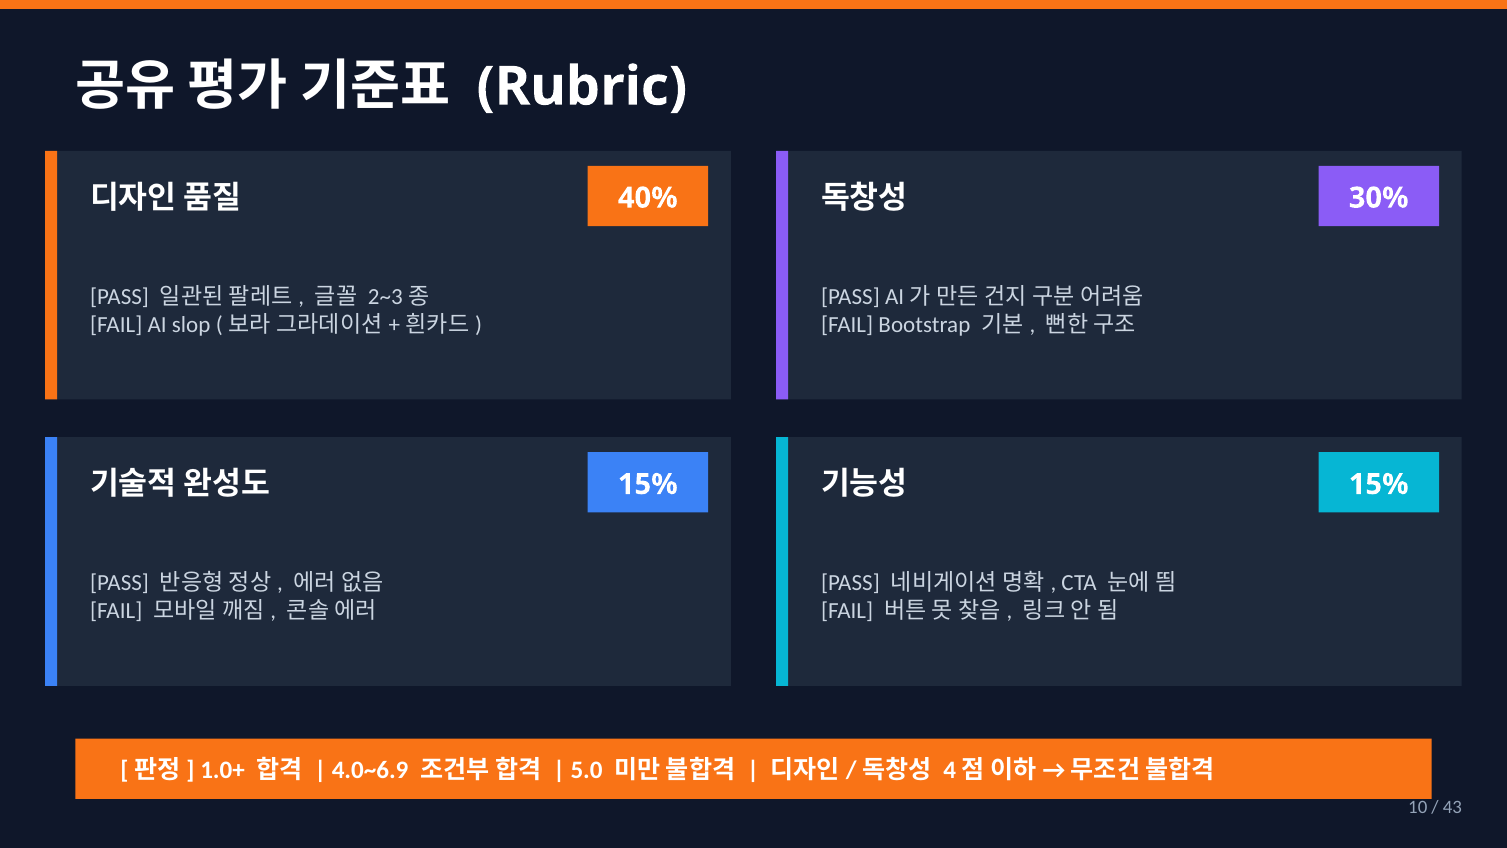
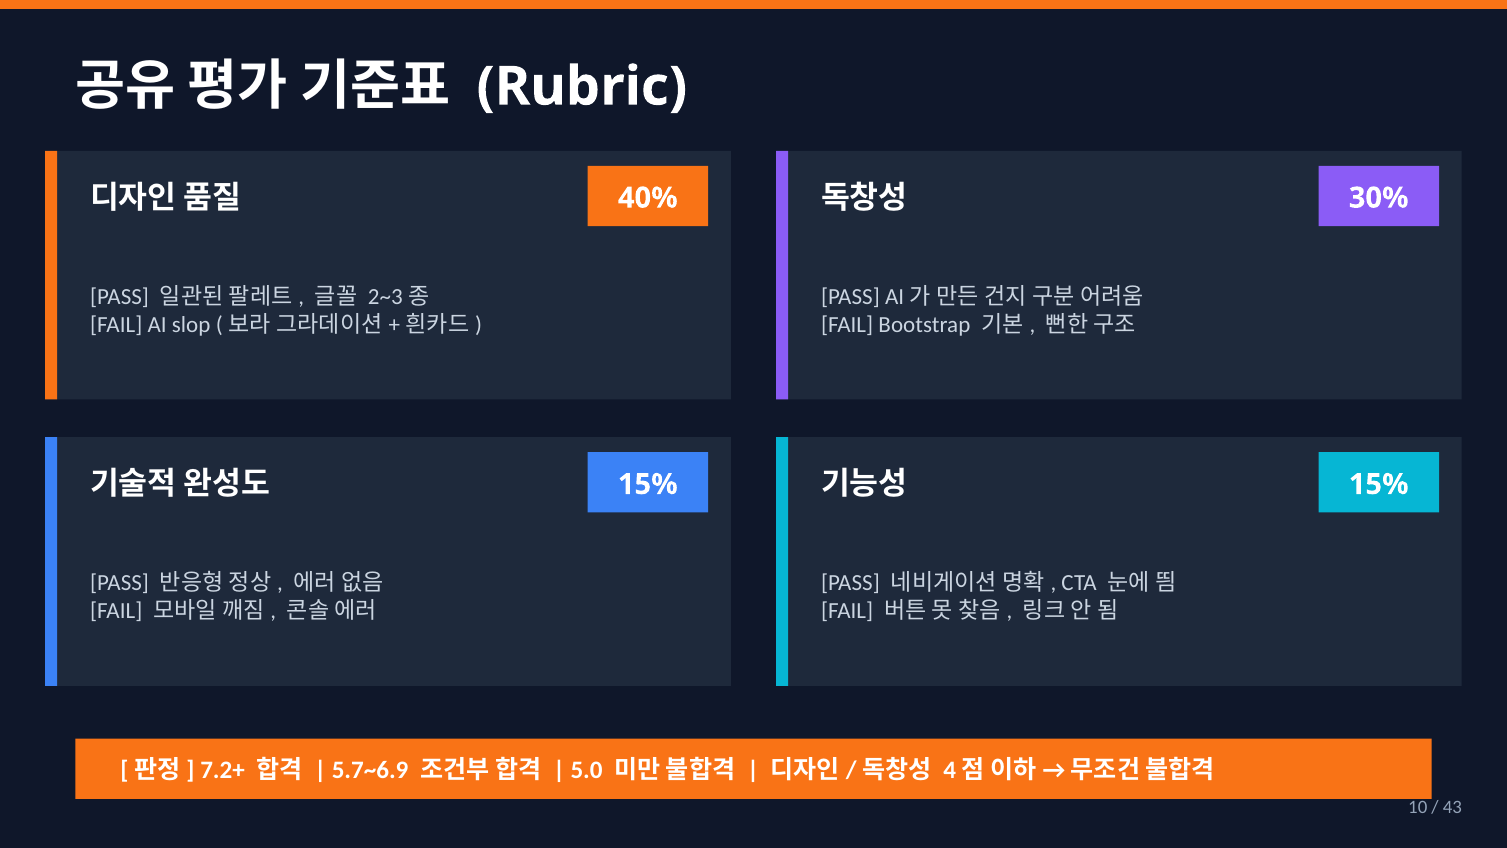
1.0+: 1.0+ -> 7.2+
4.0~6.9: 4.0~6.9 -> 5.7~6.9
